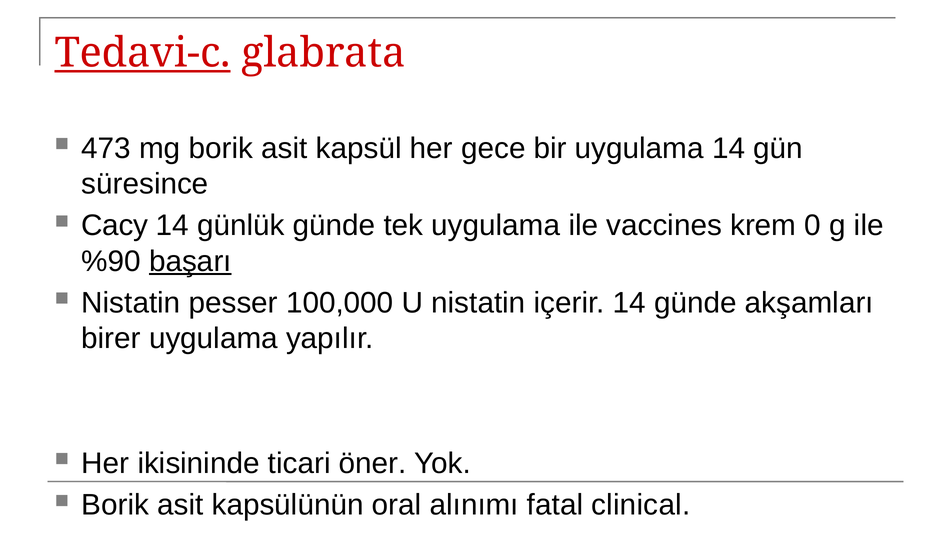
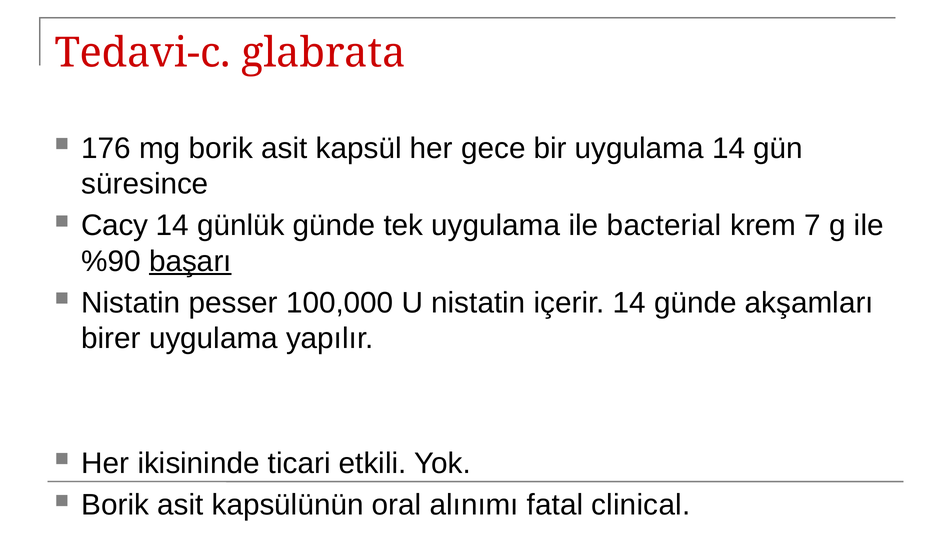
Tedavi-c underline: present -> none
473: 473 -> 176
vaccines: vaccines -> bacterial
0: 0 -> 7
öner: öner -> etkili
